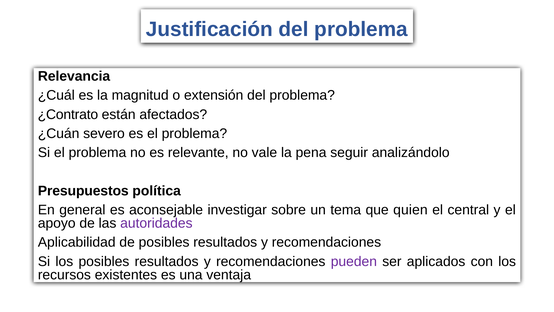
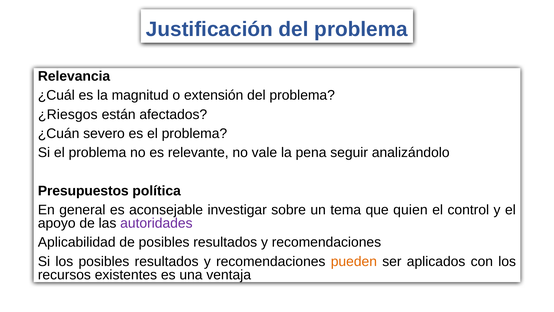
¿Contrato: ¿Contrato -> ¿Riesgos
central: central -> control
pueden colour: purple -> orange
